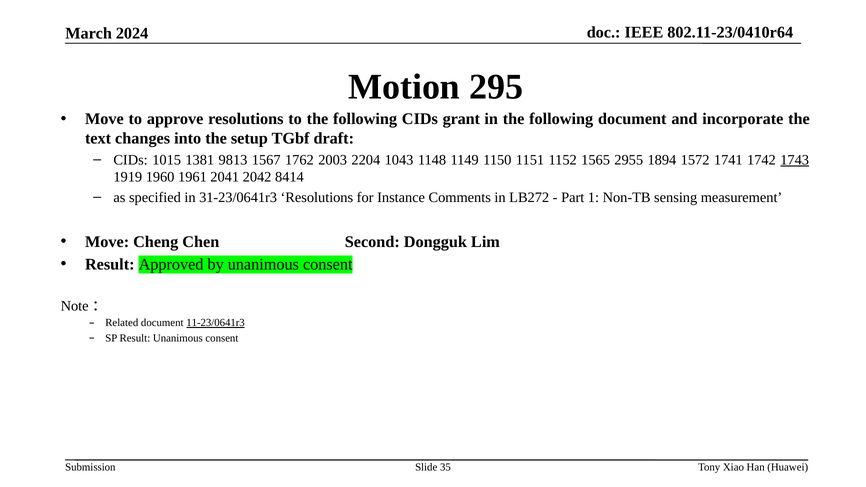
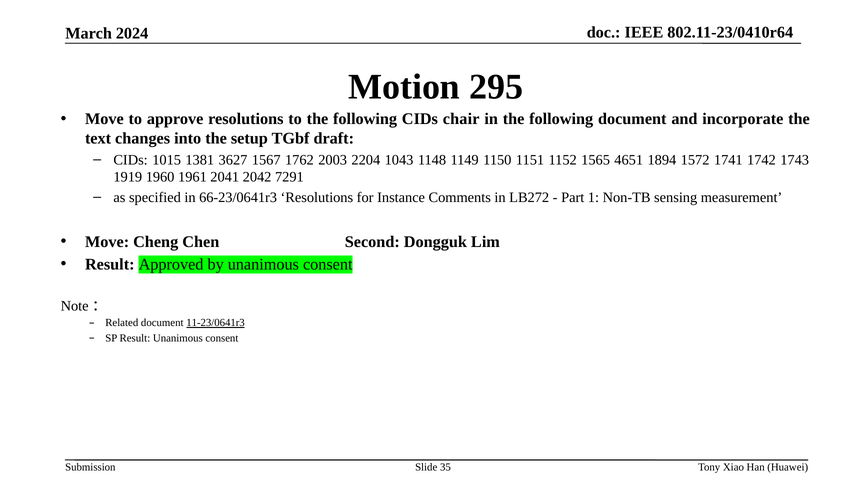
grant: grant -> chair
9813: 9813 -> 3627
2955: 2955 -> 4651
1743 underline: present -> none
8414: 8414 -> 7291
31-23/0641r3: 31-23/0641r3 -> 66-23/0641r3
